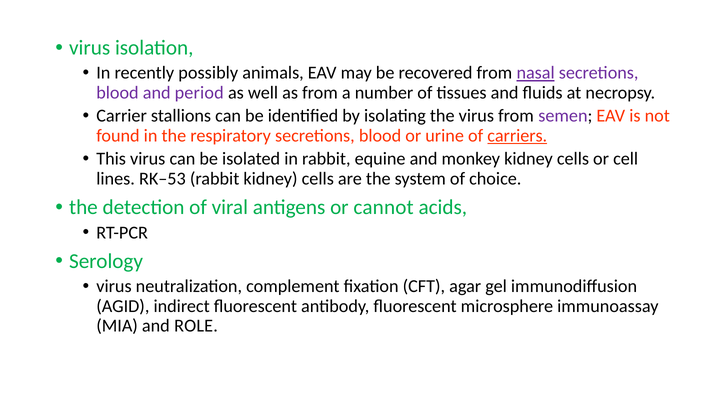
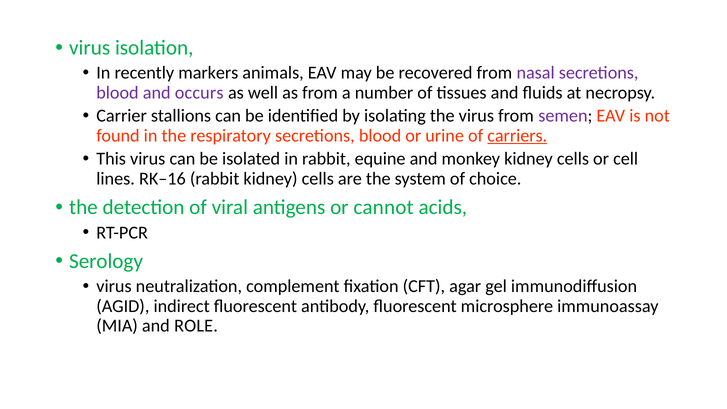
possibly: possibly -> markers
nasal underline: present -> none
period: period -> occurs
RK–53: RK–53 -> RK–16
